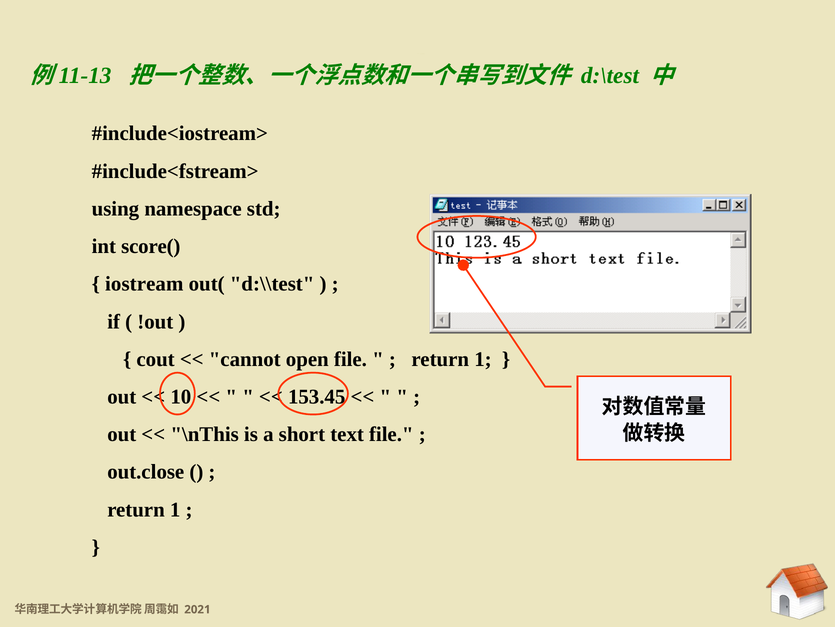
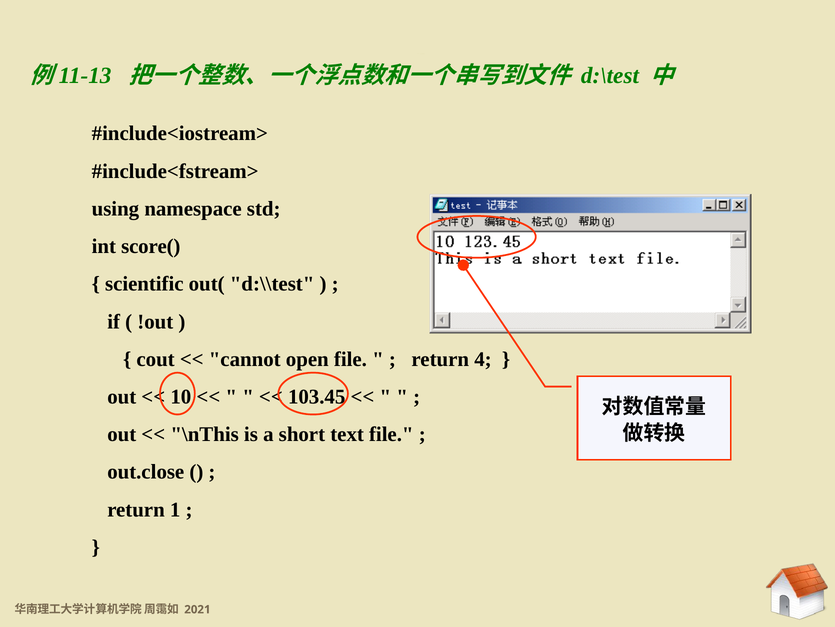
iostream: iostream -> scientific
1 at (483, 359): 1 -> 4
153.45: 153.45 -> 103.45
